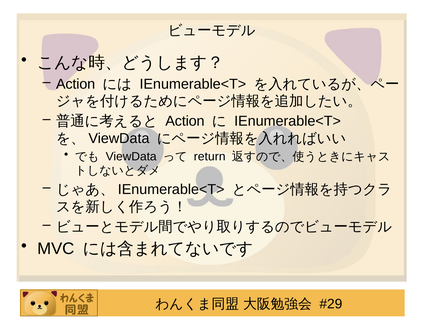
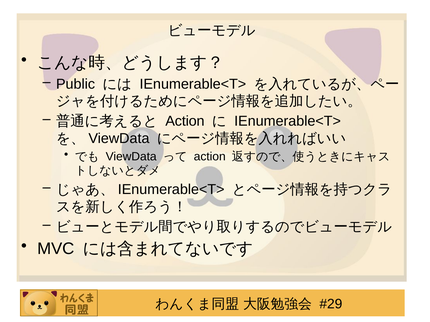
Action at (76, 84): Action -> Public
return at (210, 157): return -> action
